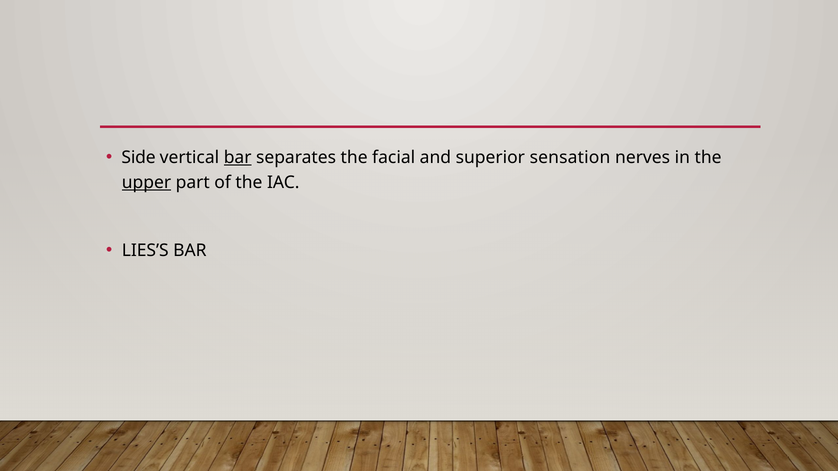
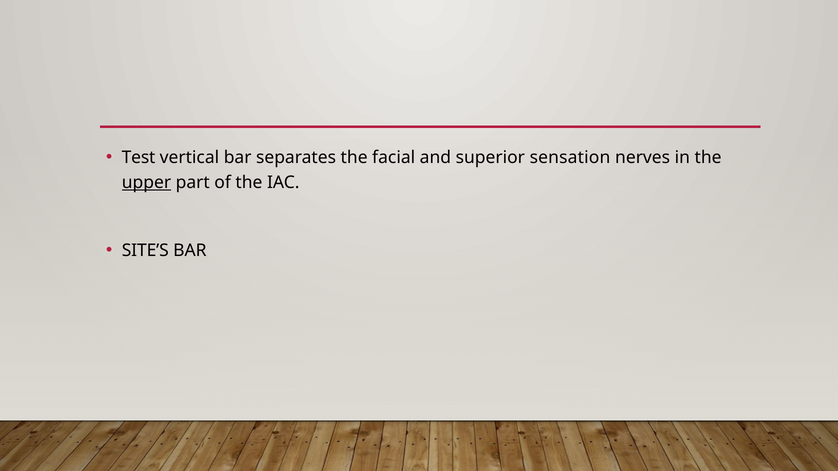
Side: Side -> Test
bar at (238, 158) underline: present -> none
LIES’S: LIES’S -> SITE’S
